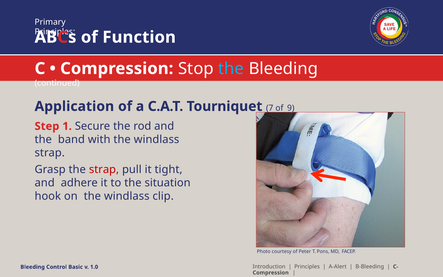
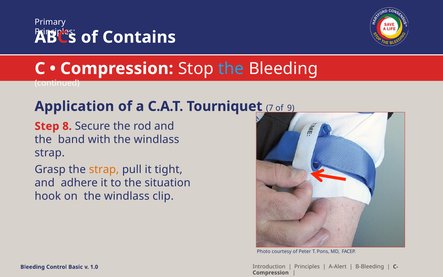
Function: Function -> Contains
1: 1 -> 8
strap at (104, 169) colour: red -> orange
